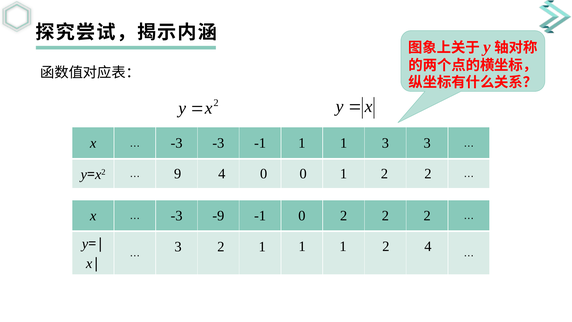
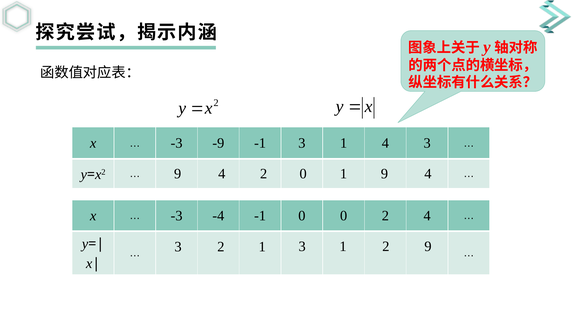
-3 -3: -3 -> -9
-1 1: 1 -> 3
3 at (385, 143): 3 -> 4
4 0: 0 -> 2
2 at (384, 174): 2 -> 9
9 2: 2 -> 4
-9: -9 -> -4
-1 0 2: 2 -> 0
2 at (427, 215): 2 -> 4
1 at (302, 246): 1 -> 3
3 4: 4 -> 9
